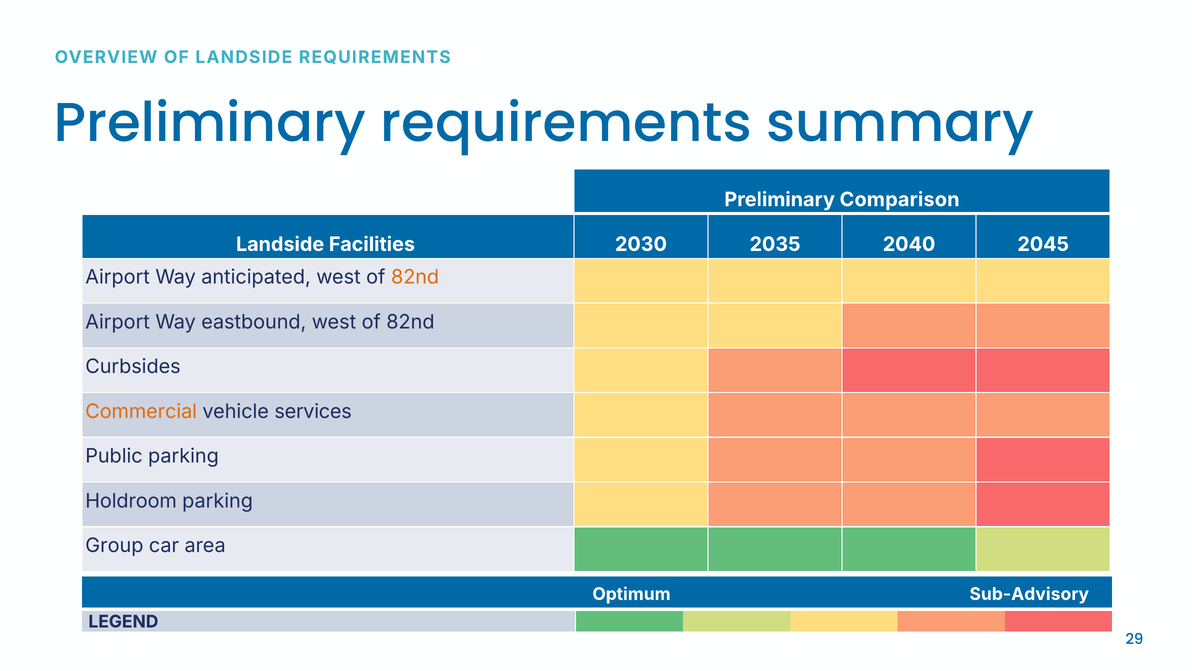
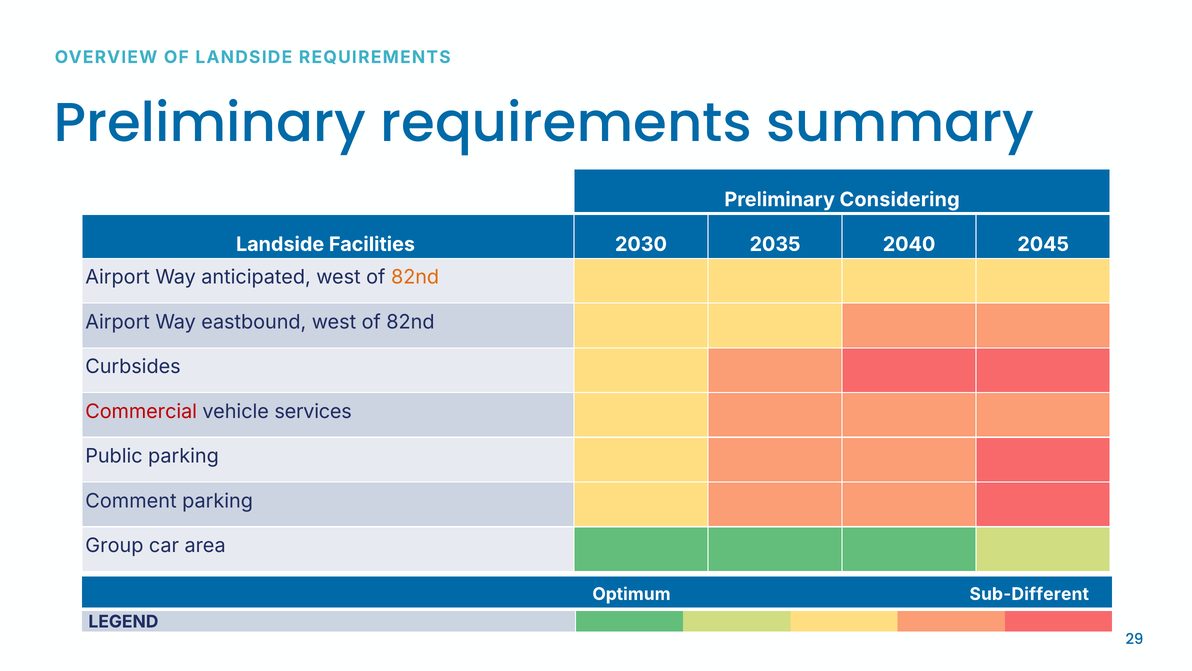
Comparison: Comparison -> Considering
Commercial colour: orange -> red
Holdroom: Holdroom -> Comment
Sub-Advisory: Sub-Advisory -> Sub-Different
